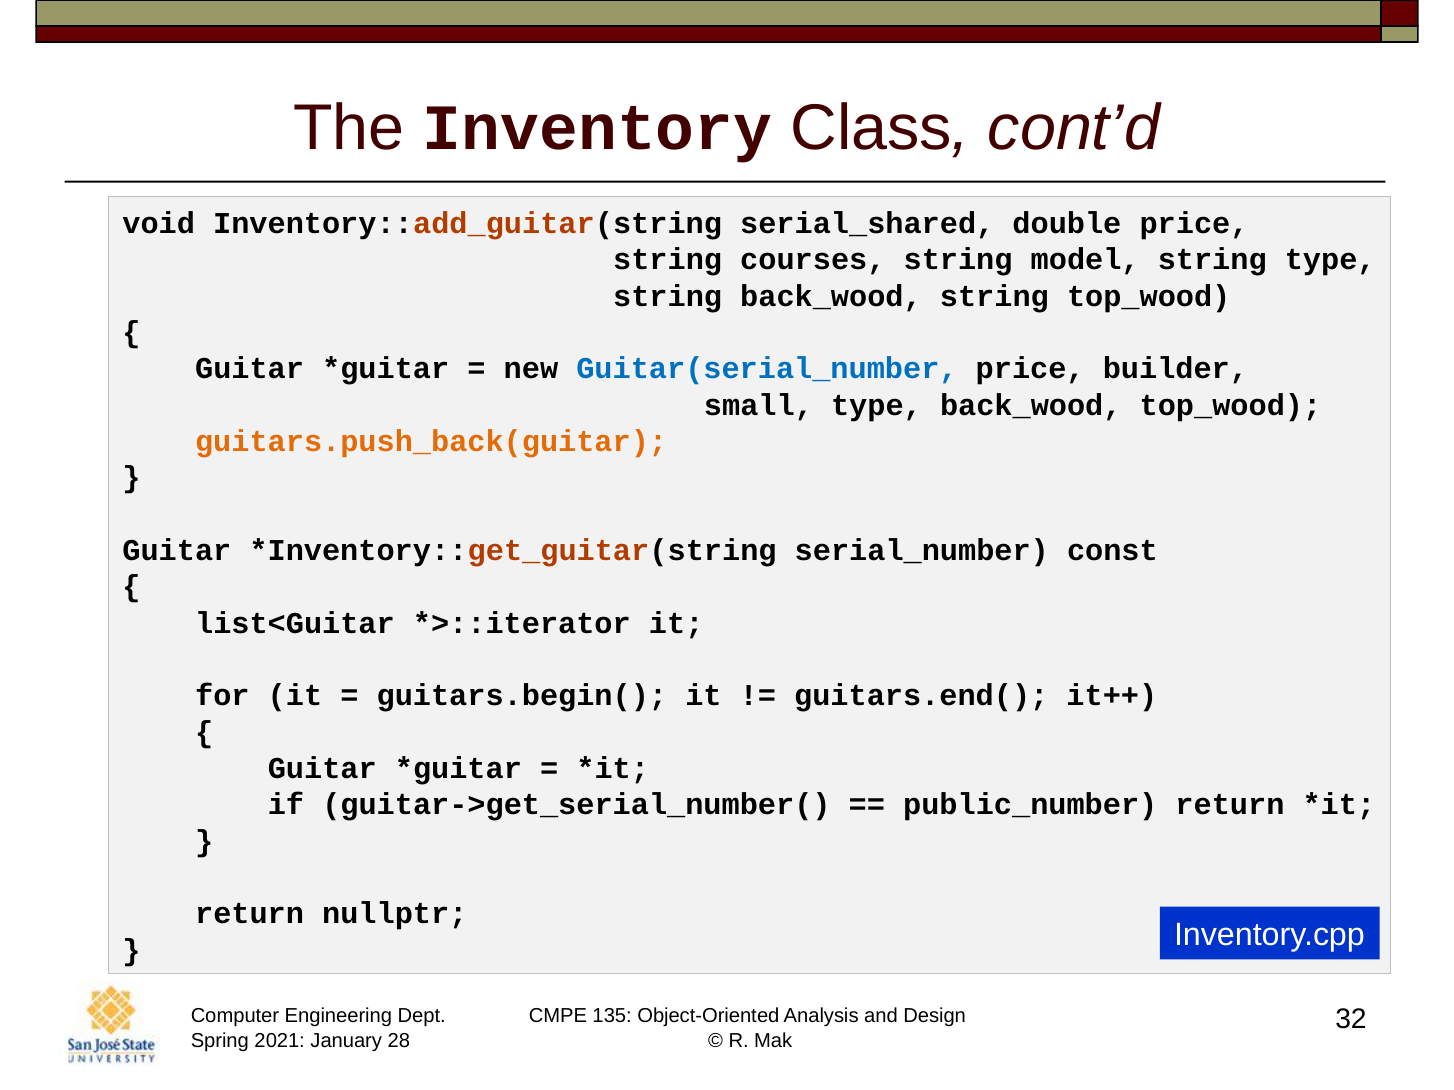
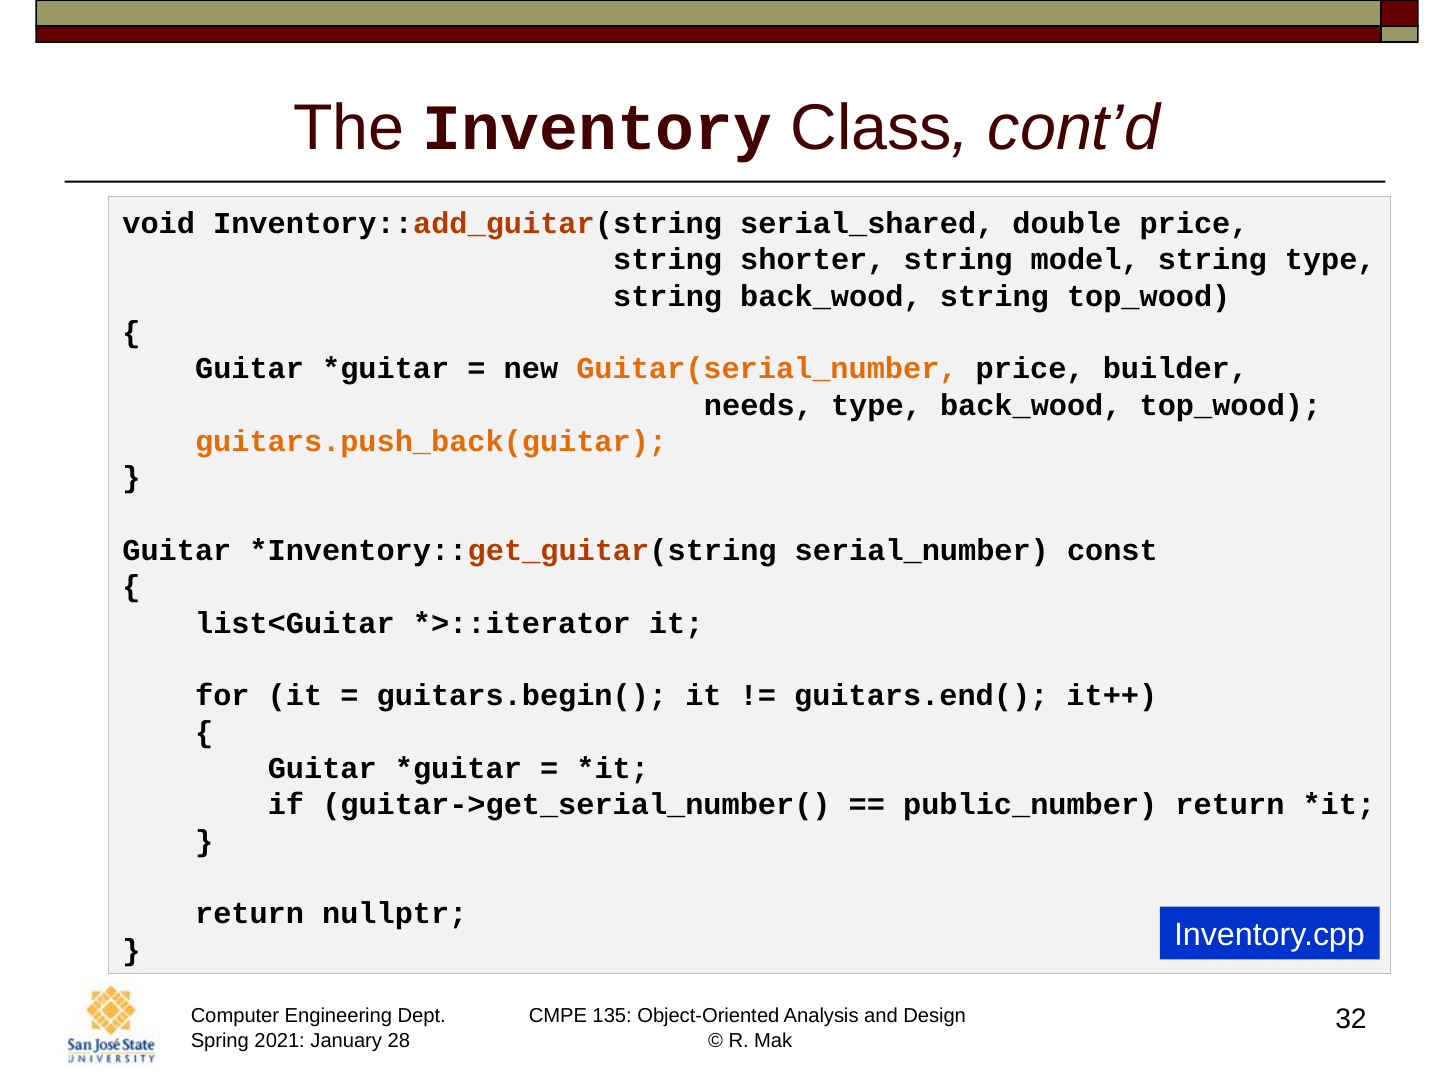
courses: courses -> shorter
Guitar(serial_number colour: blue -> orange
small: small -> needs
